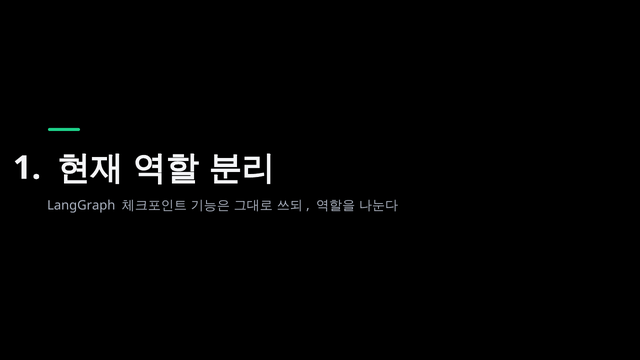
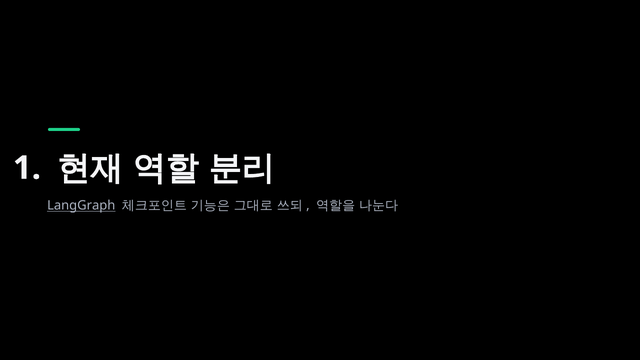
LangGraph underline: none -> present
